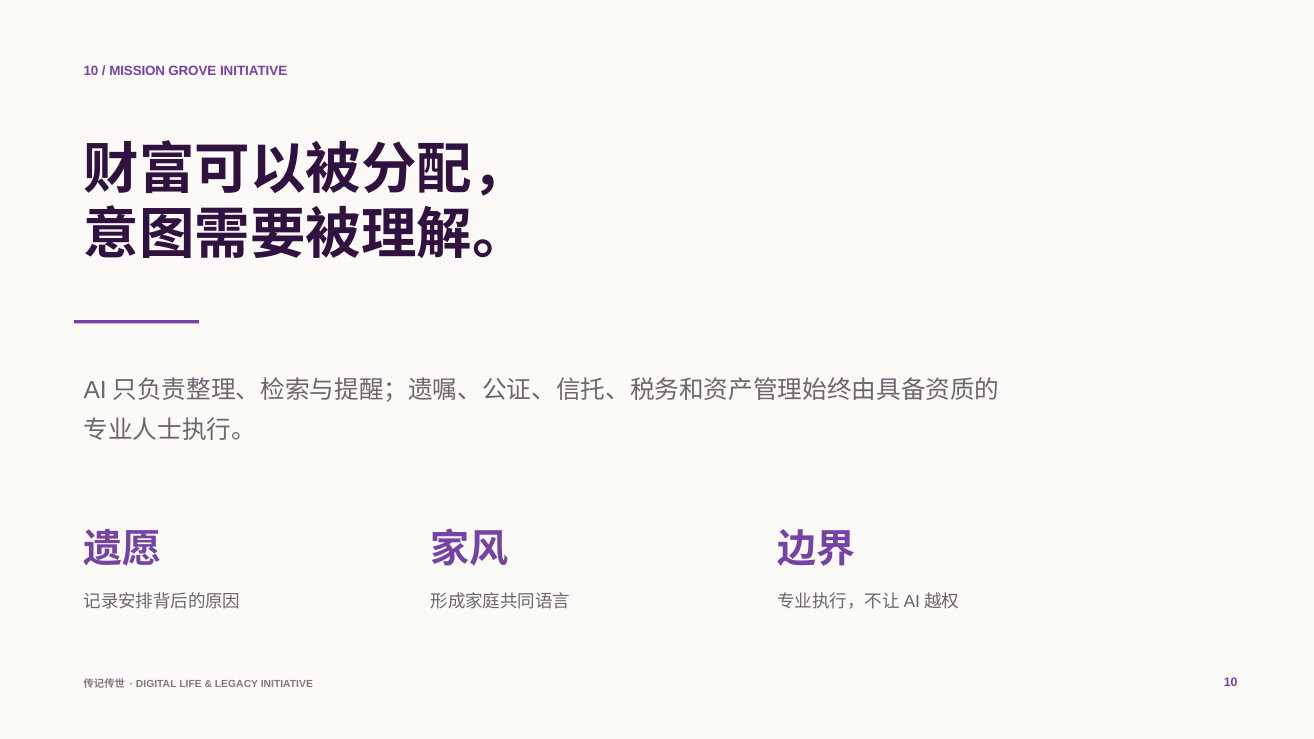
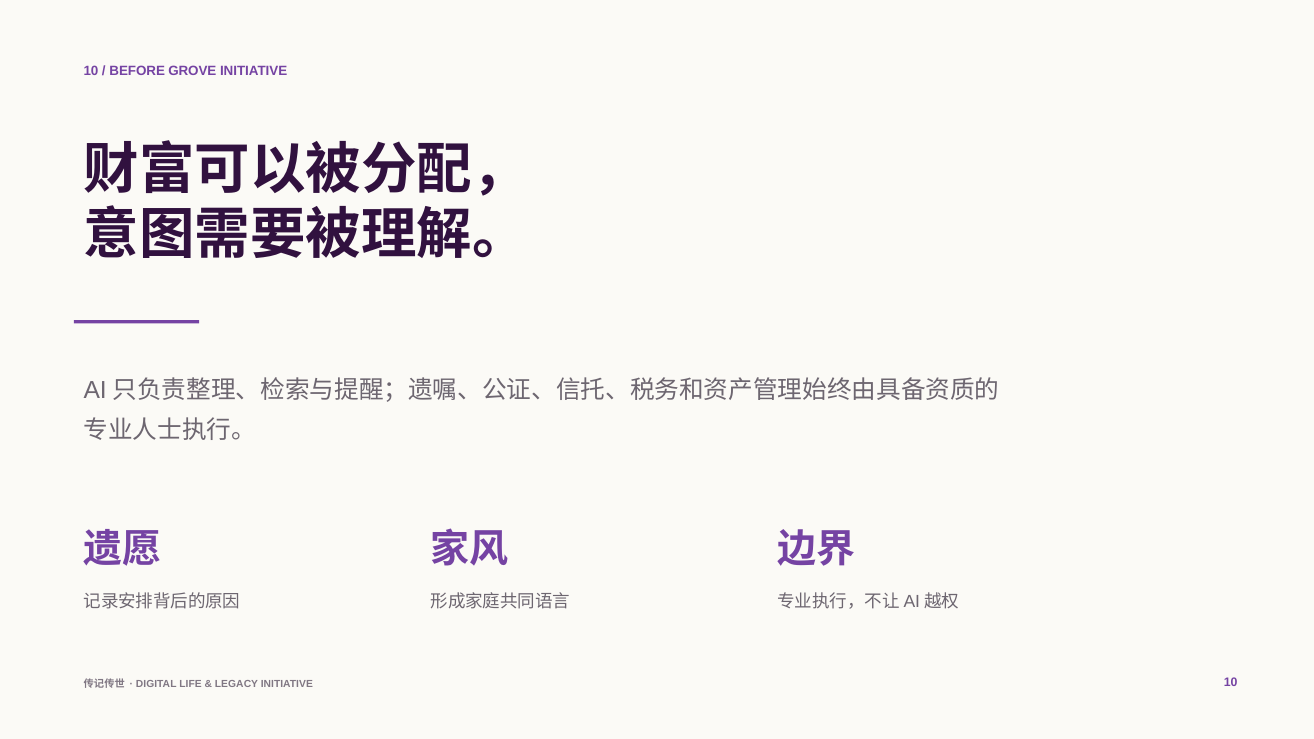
MISSION: MISSION -> BEFORE
